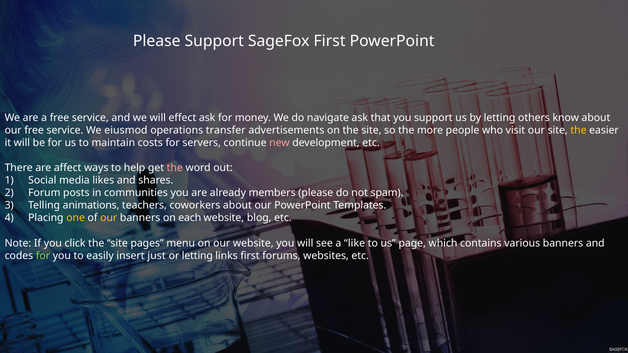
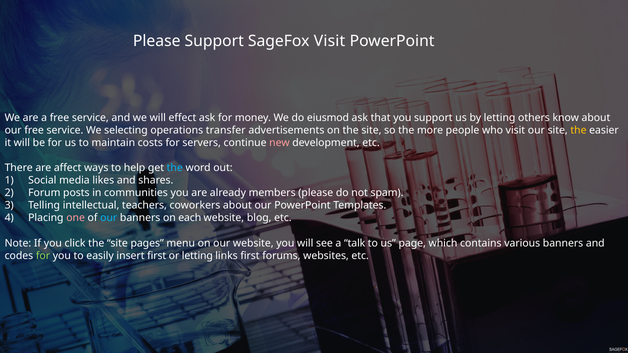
SageFox First: First -> Visit
navigate: navigate -> eiusmod
eiusmod: eiusmod -> selecting
the at (175, 168) colour: pink -> light blue
animations: animations -> intellectual
one colour: yellow -> pink
our at (109, 218) colour: yellow -> light blue
like: like -> talk
insert just: just -> first
